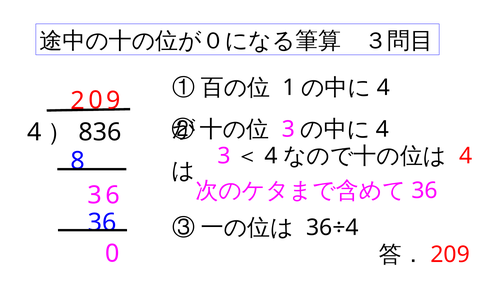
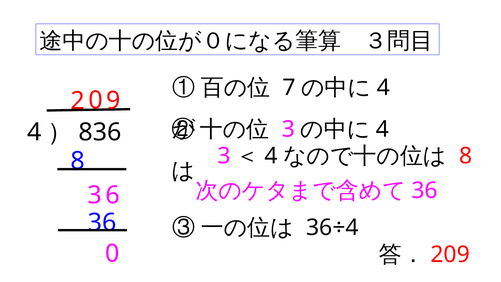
1: 1 -> 7
4 at (466, 156): 4 -> 8
